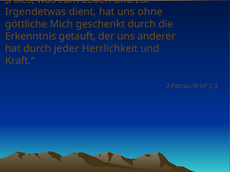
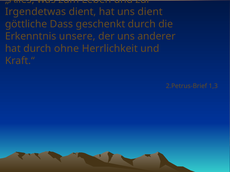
uns ohne: ohne -> dient
Mich: Mich -> Dass
getauft: getauft -> unsere
jeder: jeder -> ohne
